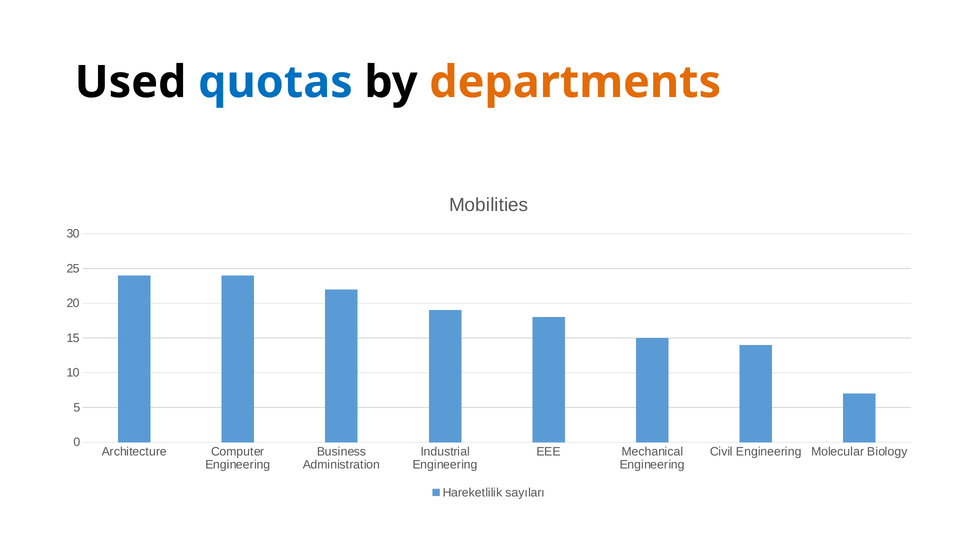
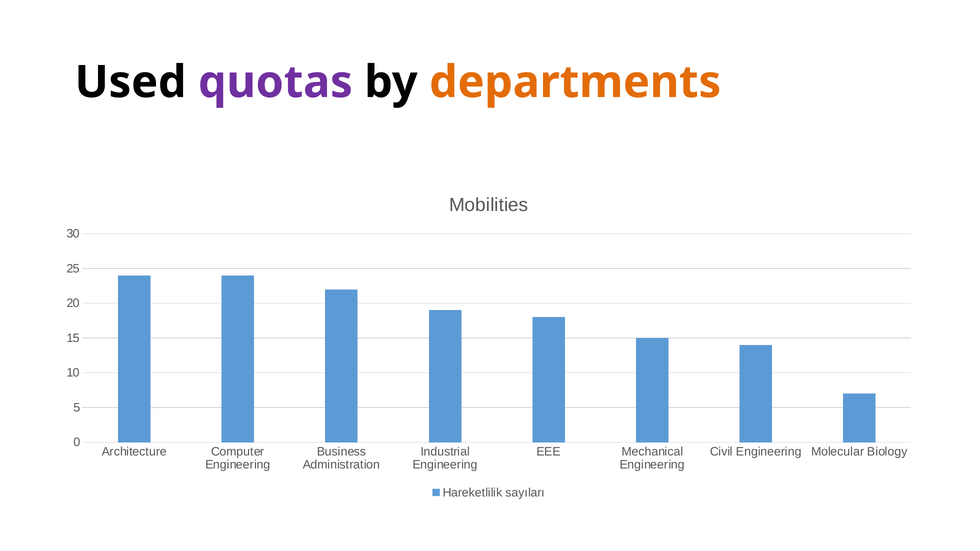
quotas colour: blue -> purple
